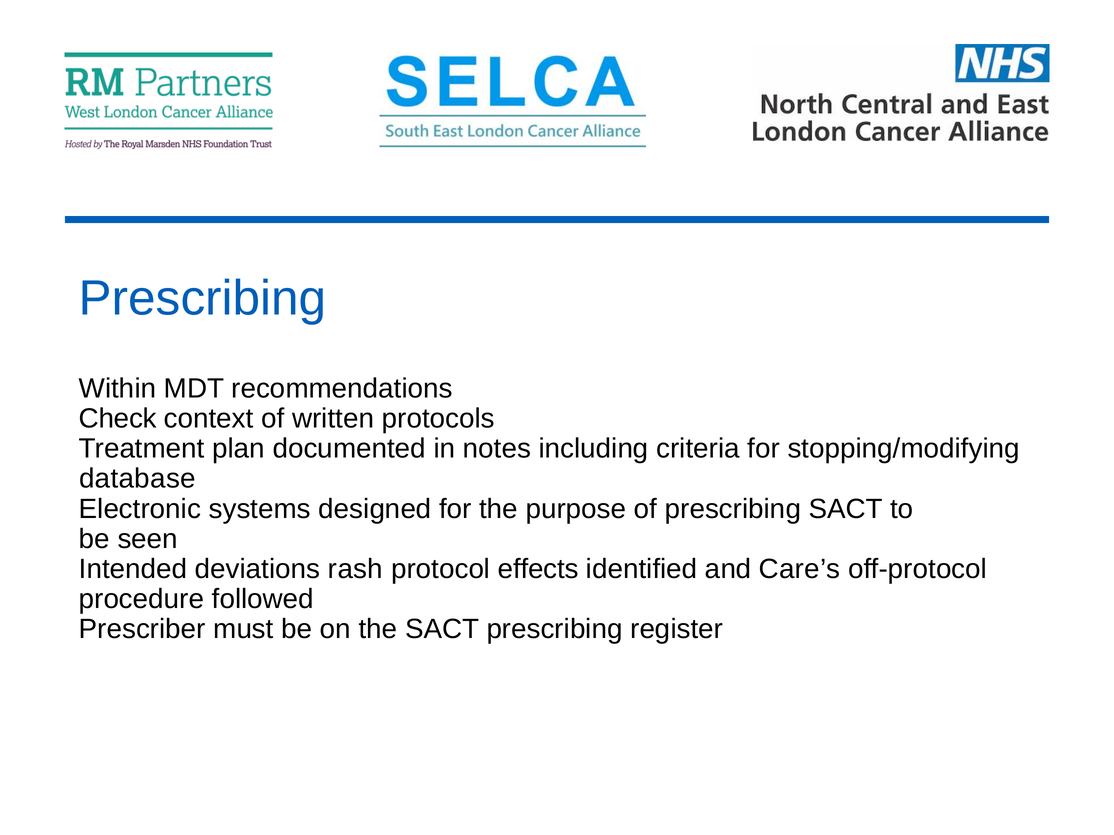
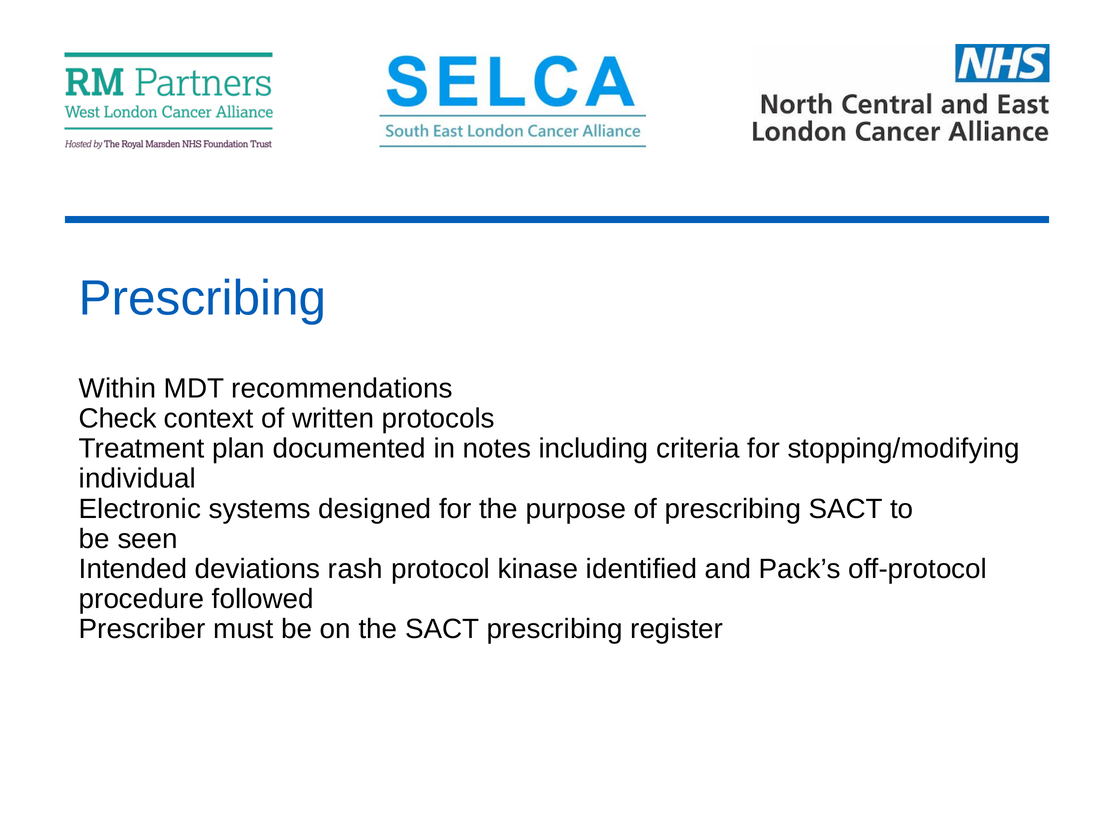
database: database -> individual
effects: effects -> kinase
Care’s: Care’s -> Pack’s
